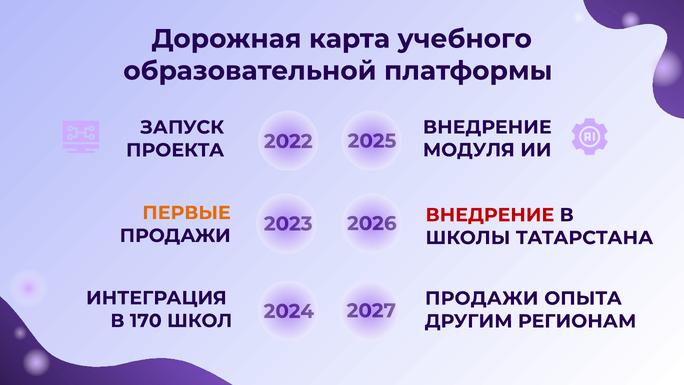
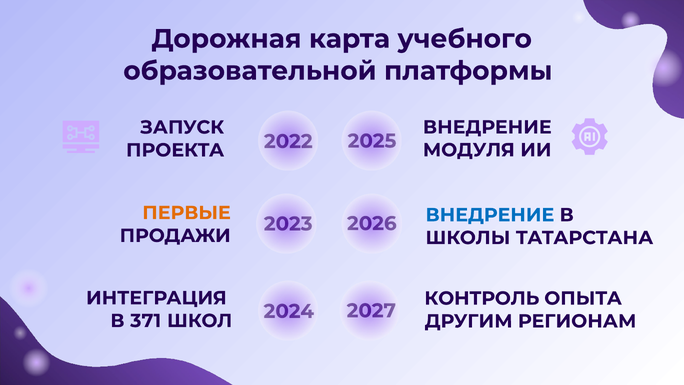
ВНЕДРЕНИЕ at (490, 215) colour: red -> blue
ПРОДАЖИ at (482, 298): ПРОДАЖИ -> КОНТРОЛЬ
170: 170 -> 371
